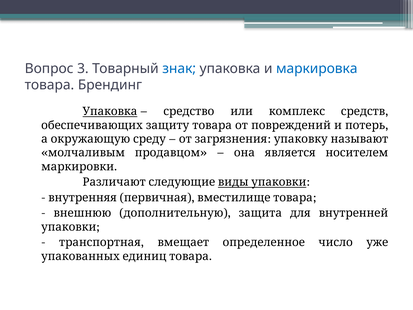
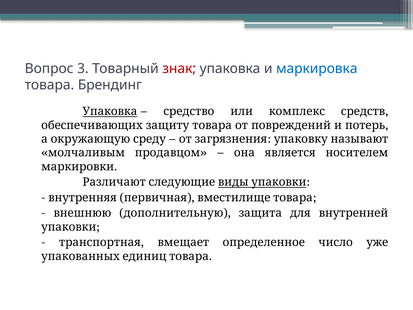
знак colour: blue -> red
